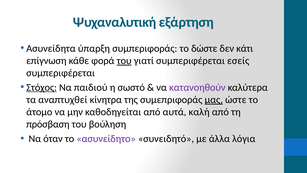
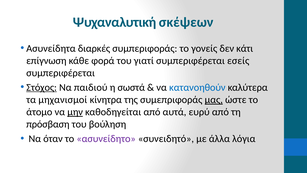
εξάρτηση: εξάρτηση -> σκέψεων
ύπαρξη: ύπαρξη -> διαρκές
δώστε: δώστε -> γονείς
του at (124, 61) underline: present -> none
σωστό: σωστό -> σωστά
κατανοηθούν colour: purple -> blue
αναπτυχθεί: αναπτυχθεί -> μηχανισμοί
μην underline: none -> present
καλή: καλή -> ευρύ
